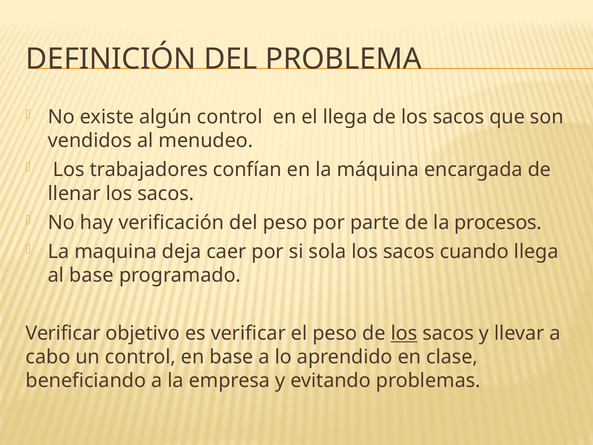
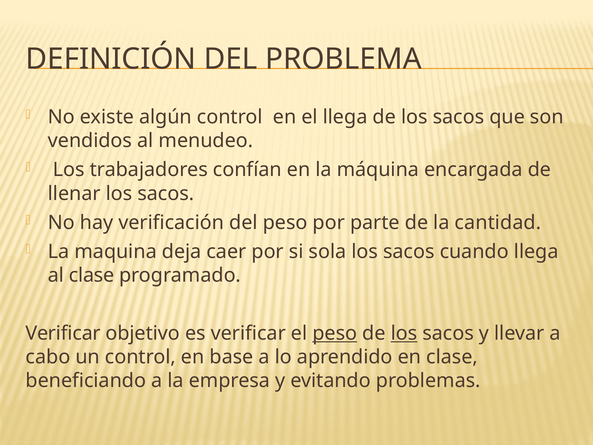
procesos: procesos -> cantidad
al base: base -> clase
peso at (335, 333) underline: none -> present
